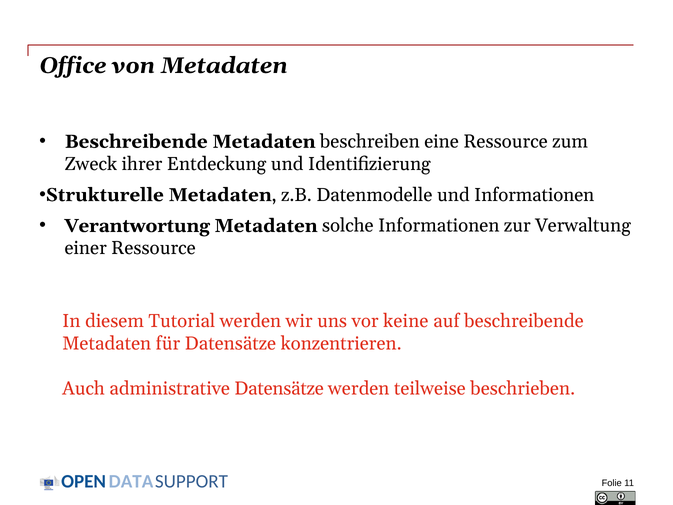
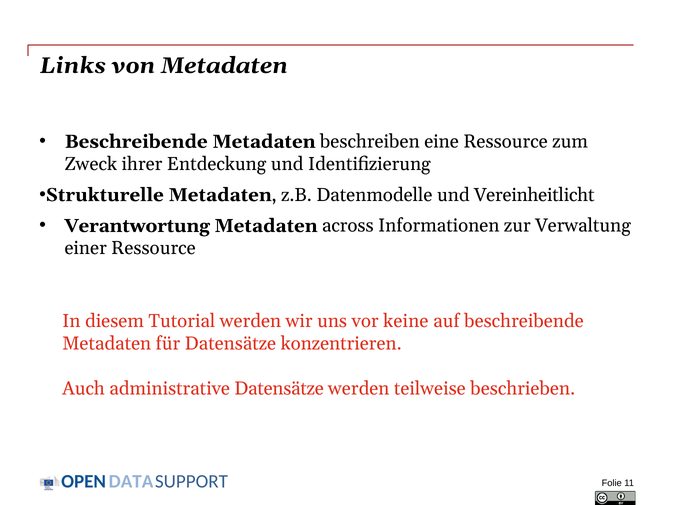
Office: Office -> Links
und Informationen: Informationen -> Vereinheitlicht
solche: solche -> across
